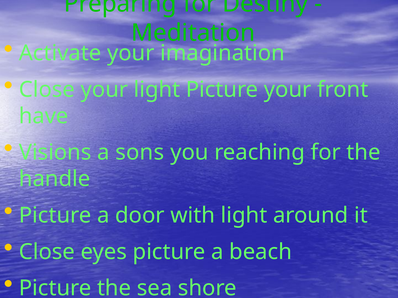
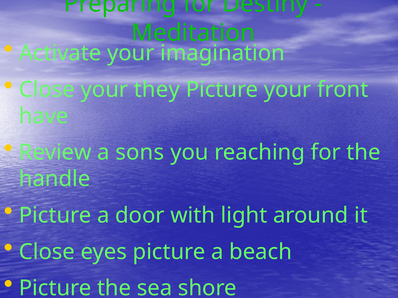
your light: light -> they
Visions: Visions -> Review
